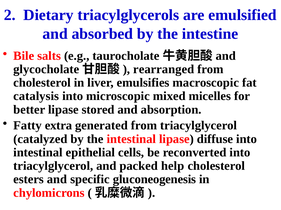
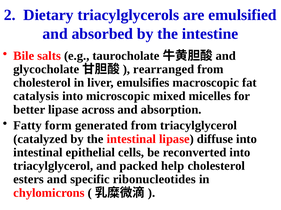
stored: stored -> across
extra: extra -> form
gluconeogenesis: gluconeogenesis -> ribonucleotides
